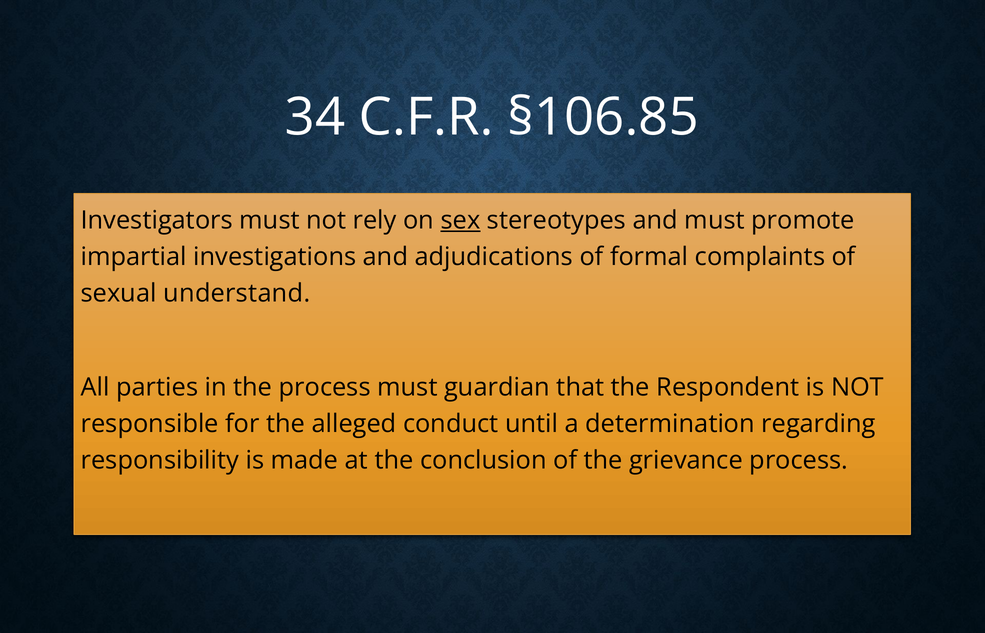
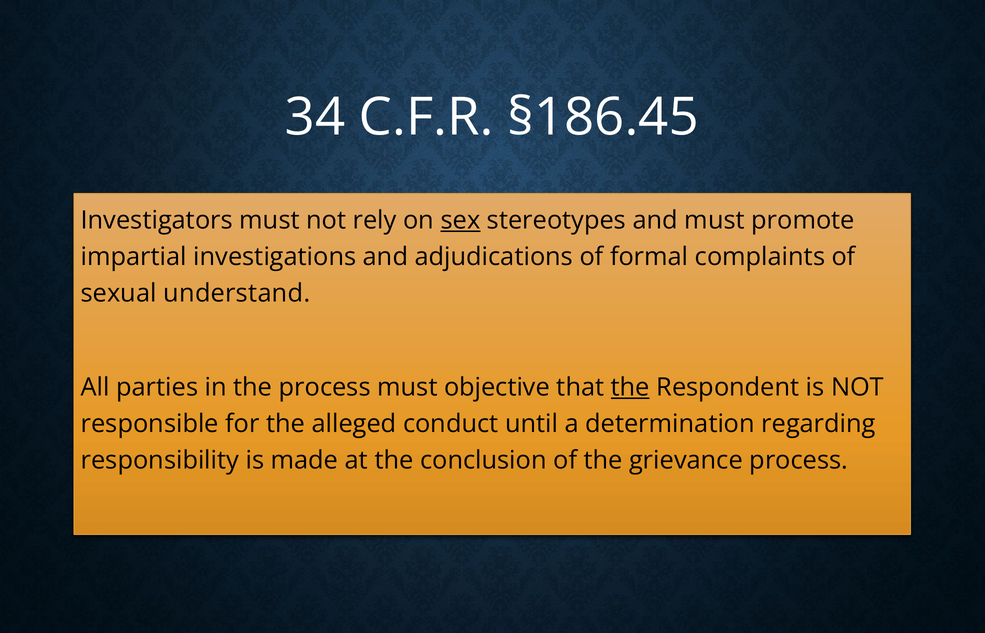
§106.85: §106.85 -> §186.45
guardian: guardian -> objective
the at (630, 387) underline: none -> present
